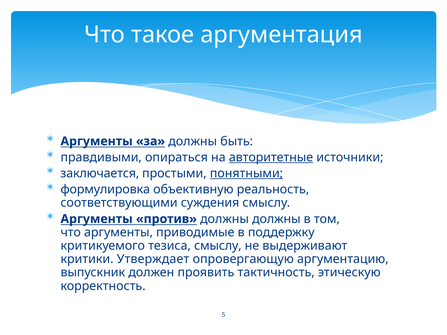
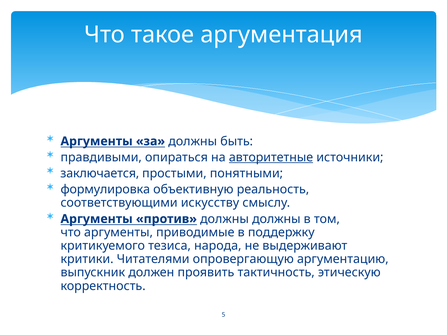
понятными underline: present -> none
суждения: суждения -> искусству
тезиса смыслу: смыслу -> народа
Утверждает: Утверждает -> Читателями
